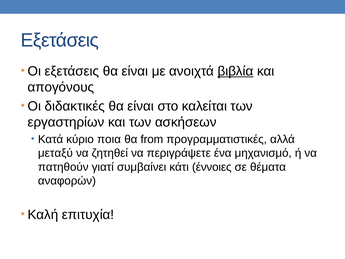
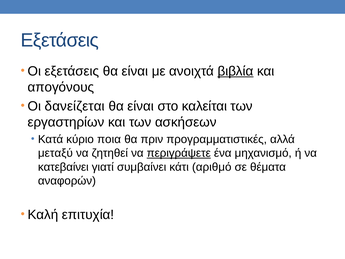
διδακτικές: διδακτικές -> δανείζεται
from: from -> πριν
περιγράψετε underline: none -> present
πατηθούν: πατηθούν -> κατεβαίνει
έννοιες: έννοιες -> αριθμό
